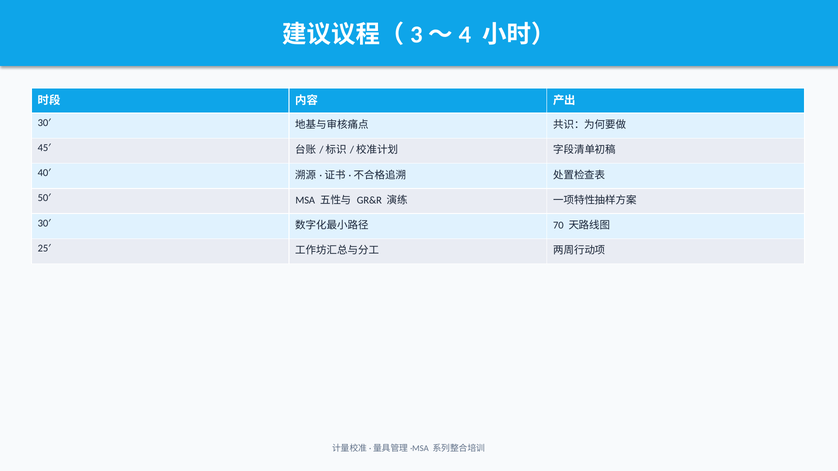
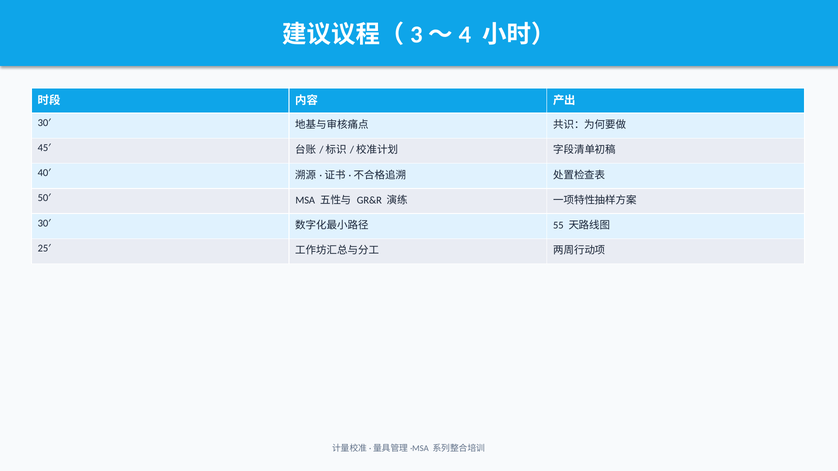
70: 70 -> 55
